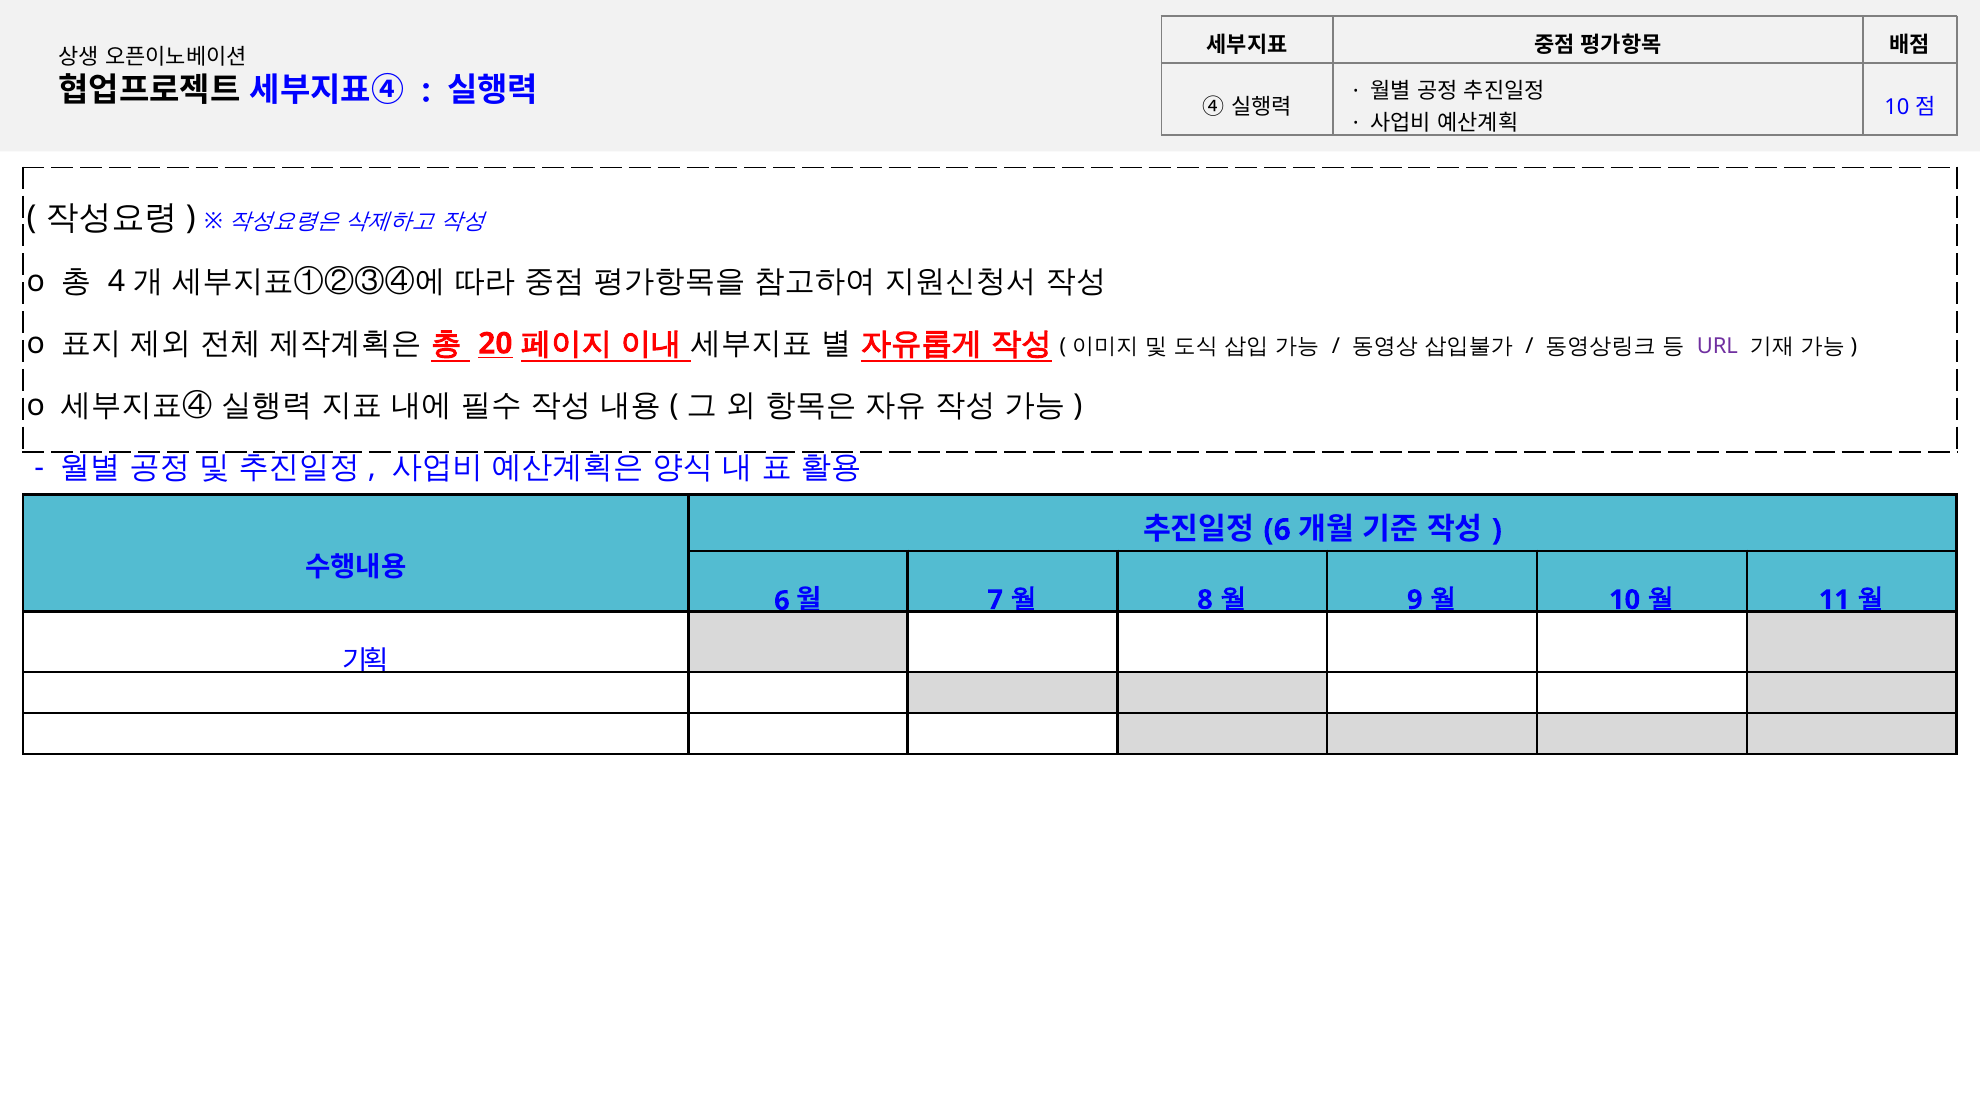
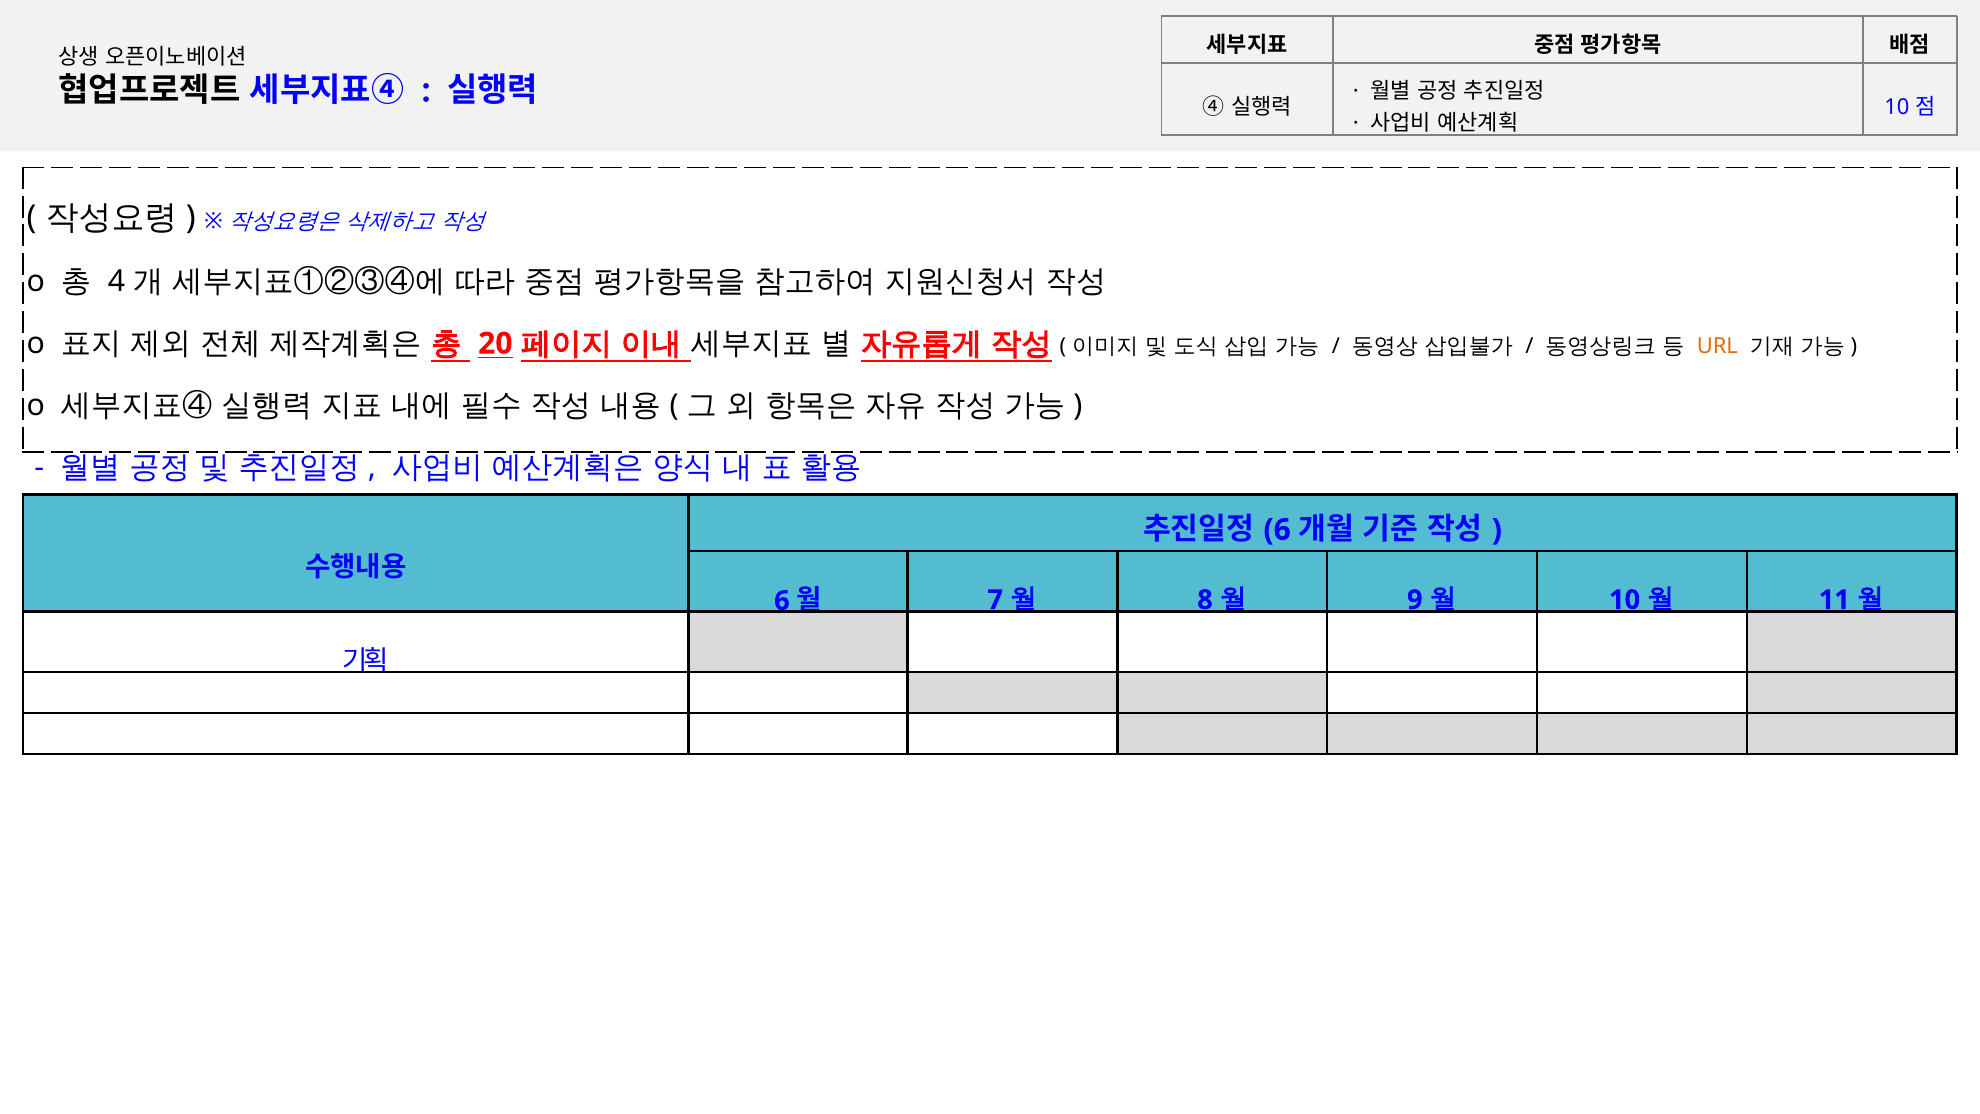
URL colour: purple -> orange
